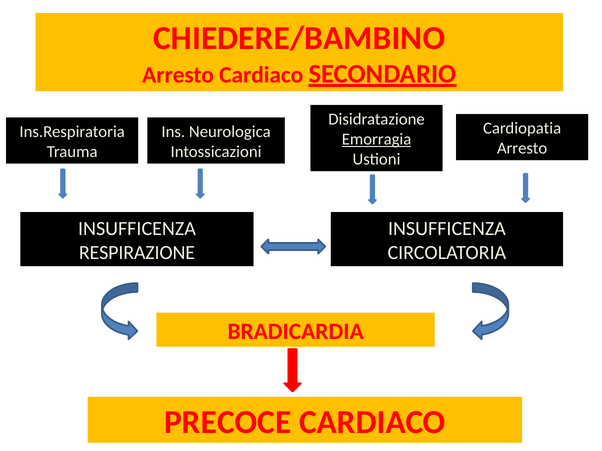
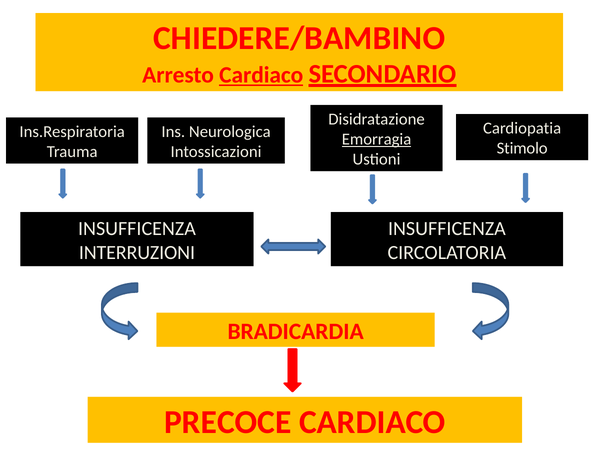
Cardiaco at (261, 75) underline: none -> present
Arresto at (522, 149): Arresto -> Stimolo
RESPIRAZIONE: RESPIRAZIONE -> INTERRUZIONI
